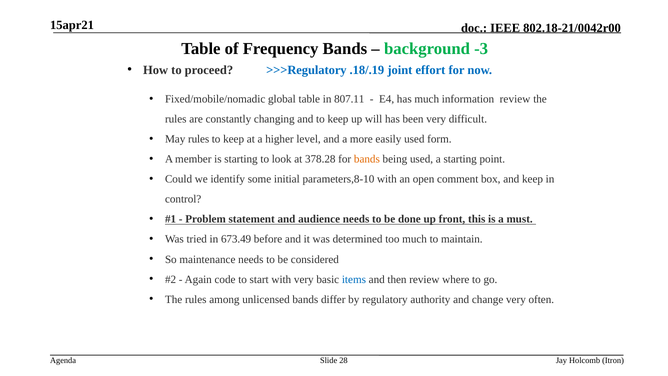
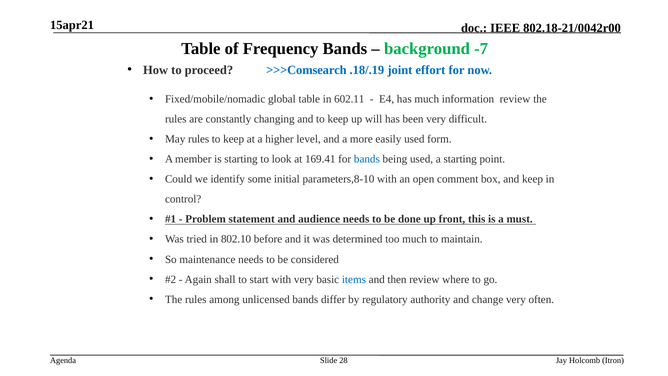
-3: -3 -> -7
>>>Regulatory: >>>Regulatory -> >>>Comsearch
807.11: 807.11 -> 602.11
378.28: 378.28 -> 169.41
bands at (367, 159) colour: orange -> blue
673.49: 673.49 -> 802.10
code: code -> shall
